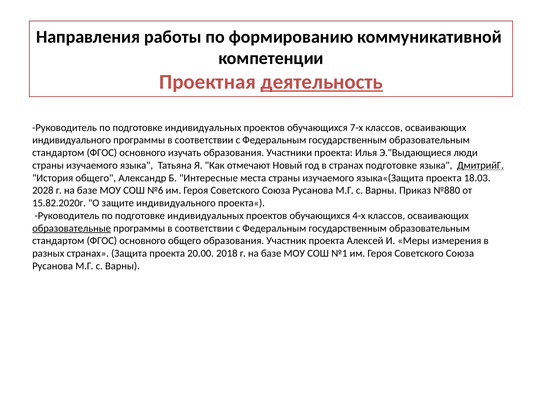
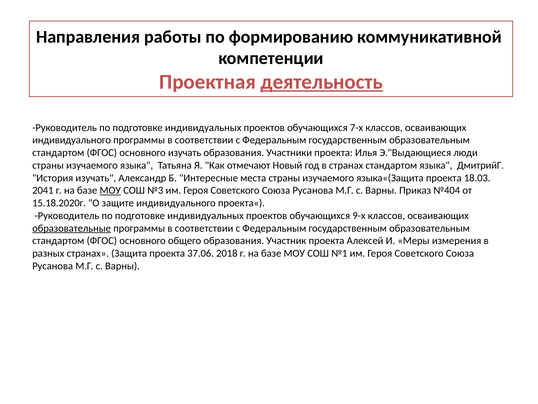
странах подготовке: подготовке -> стандартом
ДмитрийГ underline: present -> none
История общего: общего -> изучать
2028: 2028 -> 2041
МОУ at (110, 190) underline: none -> present
№6: №6 -> №3
№880: №880 -> №404
15.82.2020г: 15.82.2020г -> 15.18.2020г
4-х: 4-х -> 9-х
20.00: 20.00 -> 37.06
